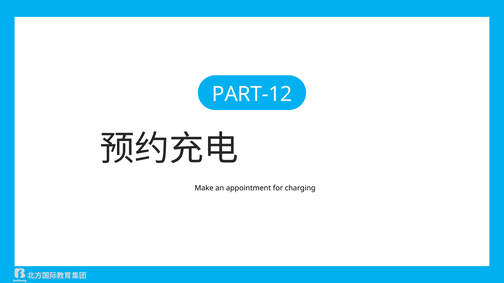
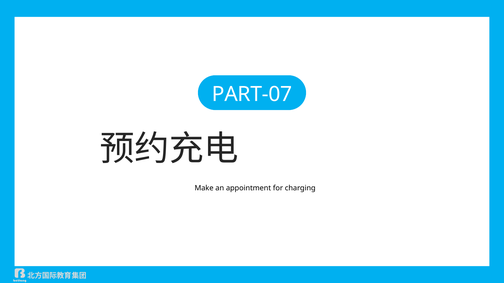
PART-12: PART-12 -> PART-07
